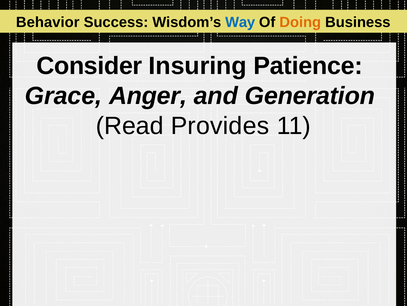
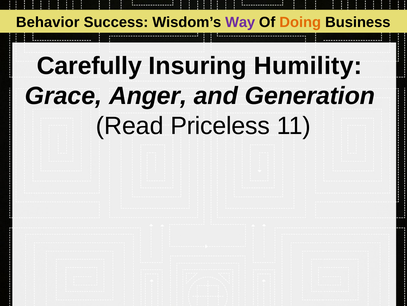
Way colour: blue -> purple
Consider: Consider -> Carefully
Patience: Patience -> Humility
Provides: Provides -> Priceless
